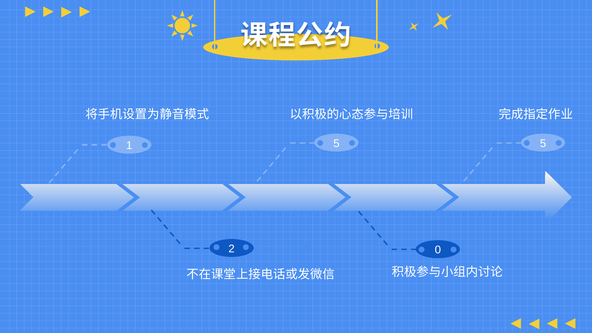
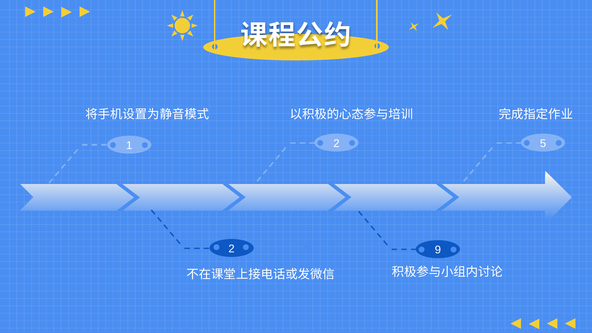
1 5: 5 -> 2
0: 0 -> 9
